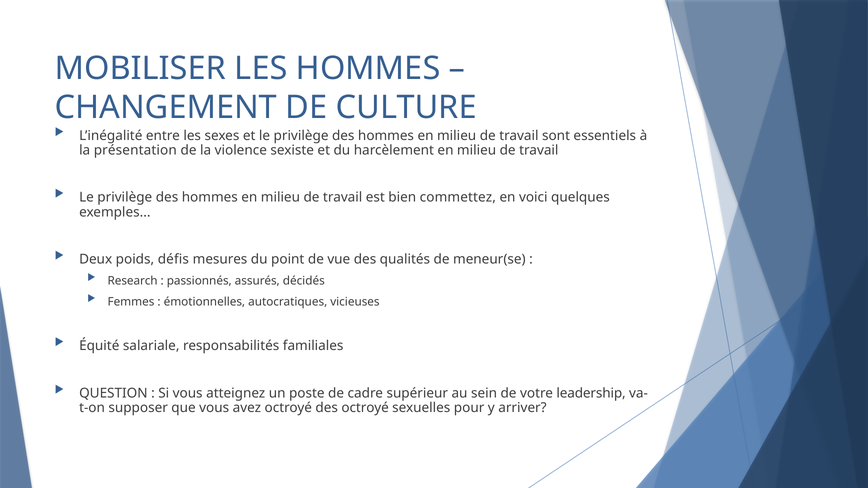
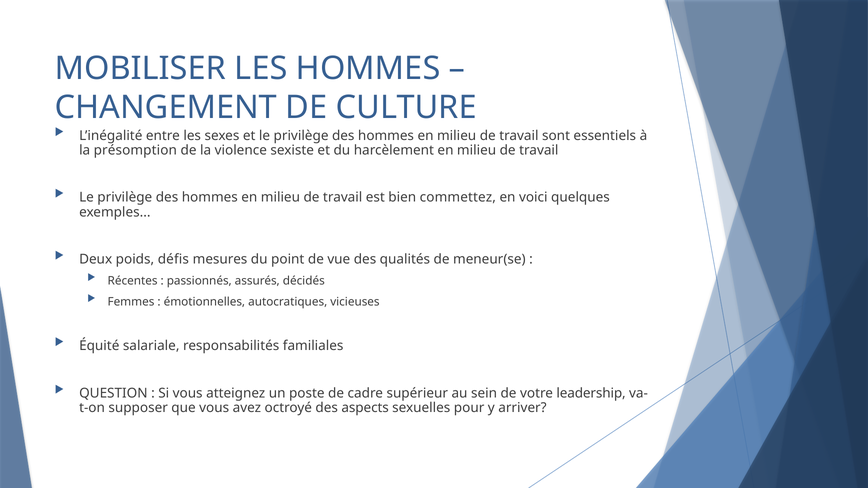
présentation: présentation -> présomption
Research: Research -> Récentes
des octroyé: octroyé -> aspects
